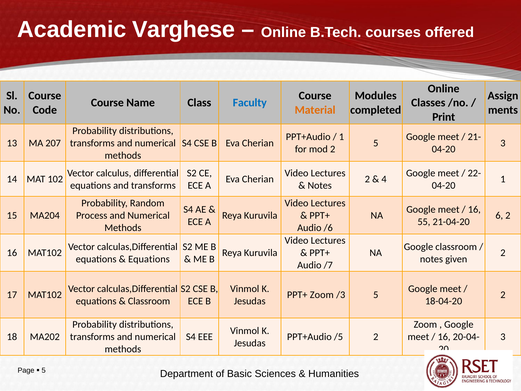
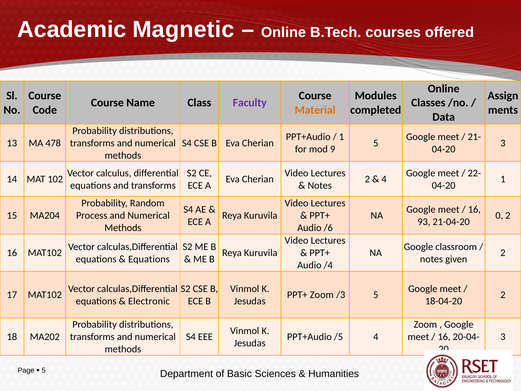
Varghese: Varghese -> Magnetic
Faculty colour: blue -> purple
Print: Print -> Data
207: 207 -> 478
mod 2: 2 -> 9
6: 6 -> 0
55: 55 -> 93
/7: /7 -> /4
Classroom at (149, 301): Classroom -> Electronic
/5 2: 2 -> 4
